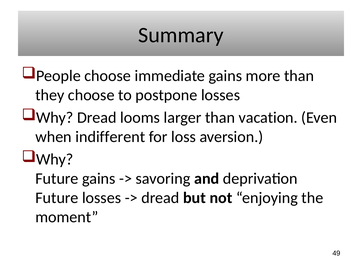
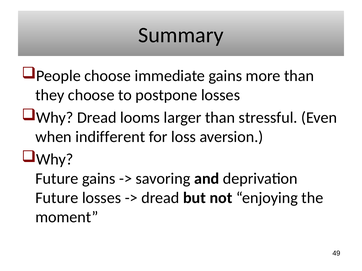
vacation: vacation -> stressful
